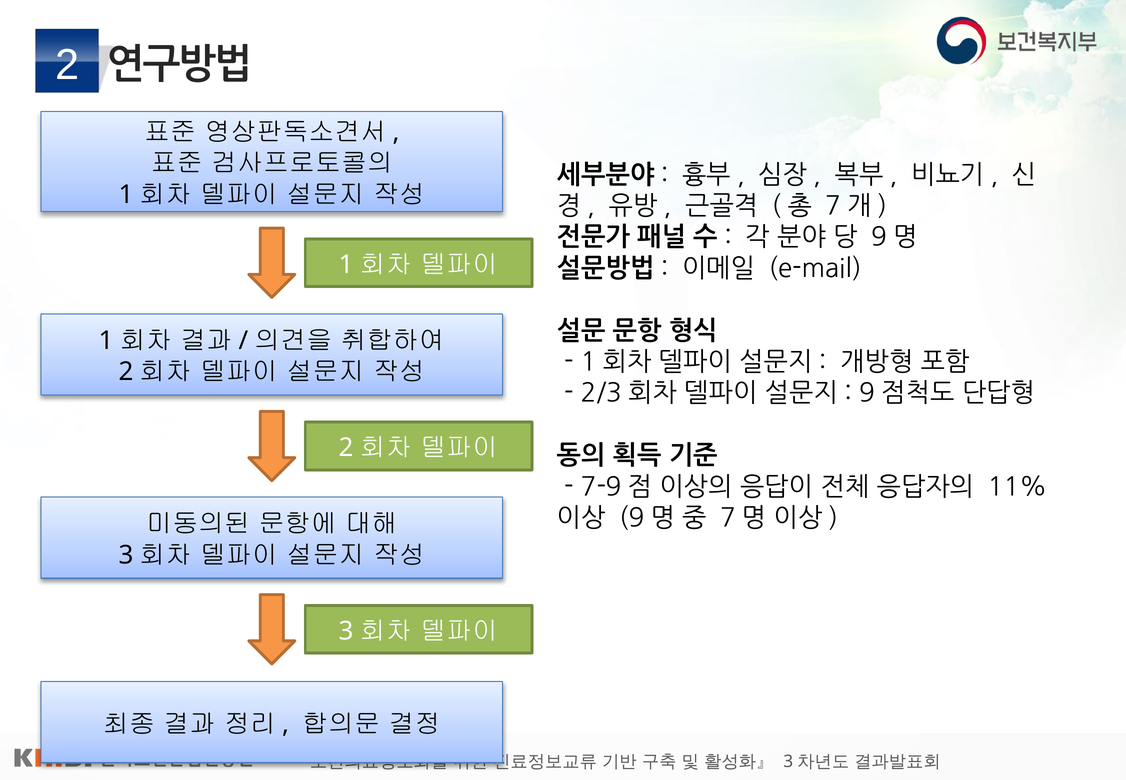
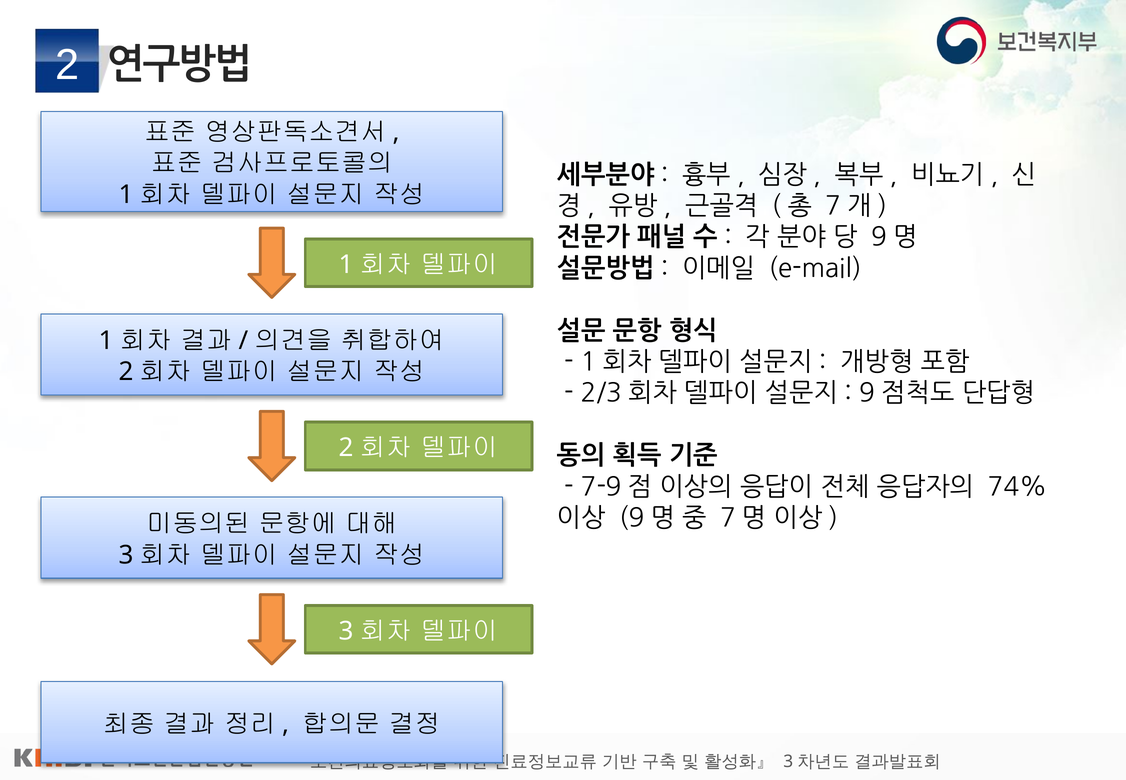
11%: 11% -> 74%
